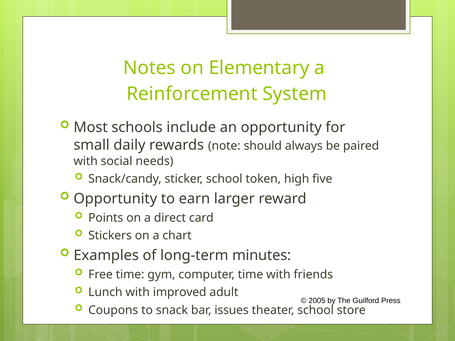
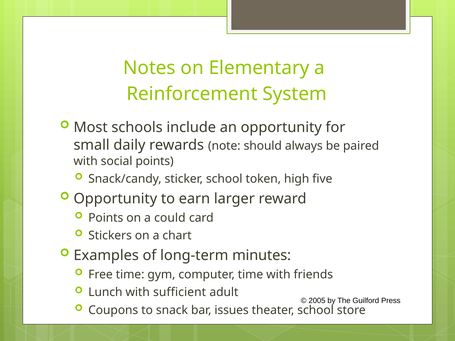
social needs: needs -> points
direct: direct -> could
improved: improved -> sufficient
